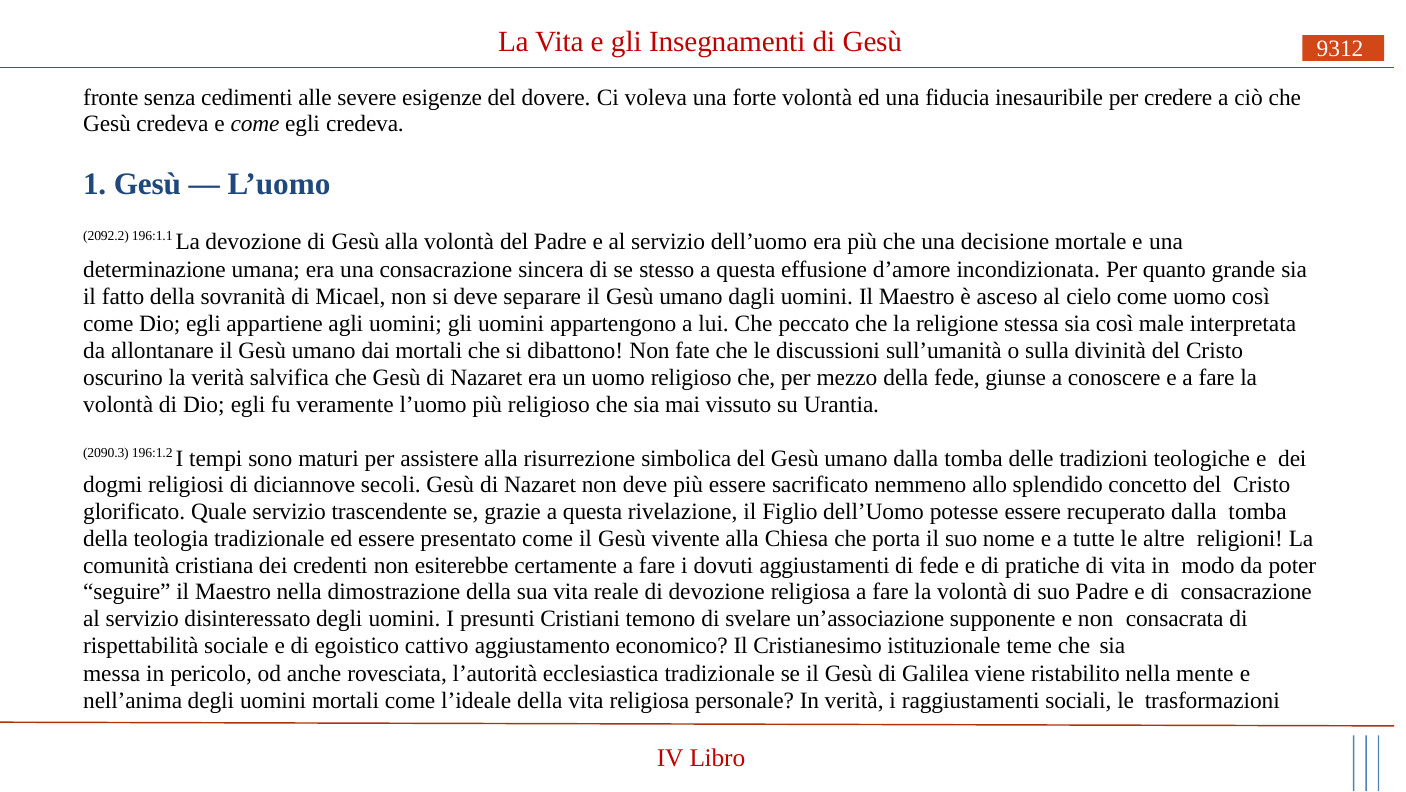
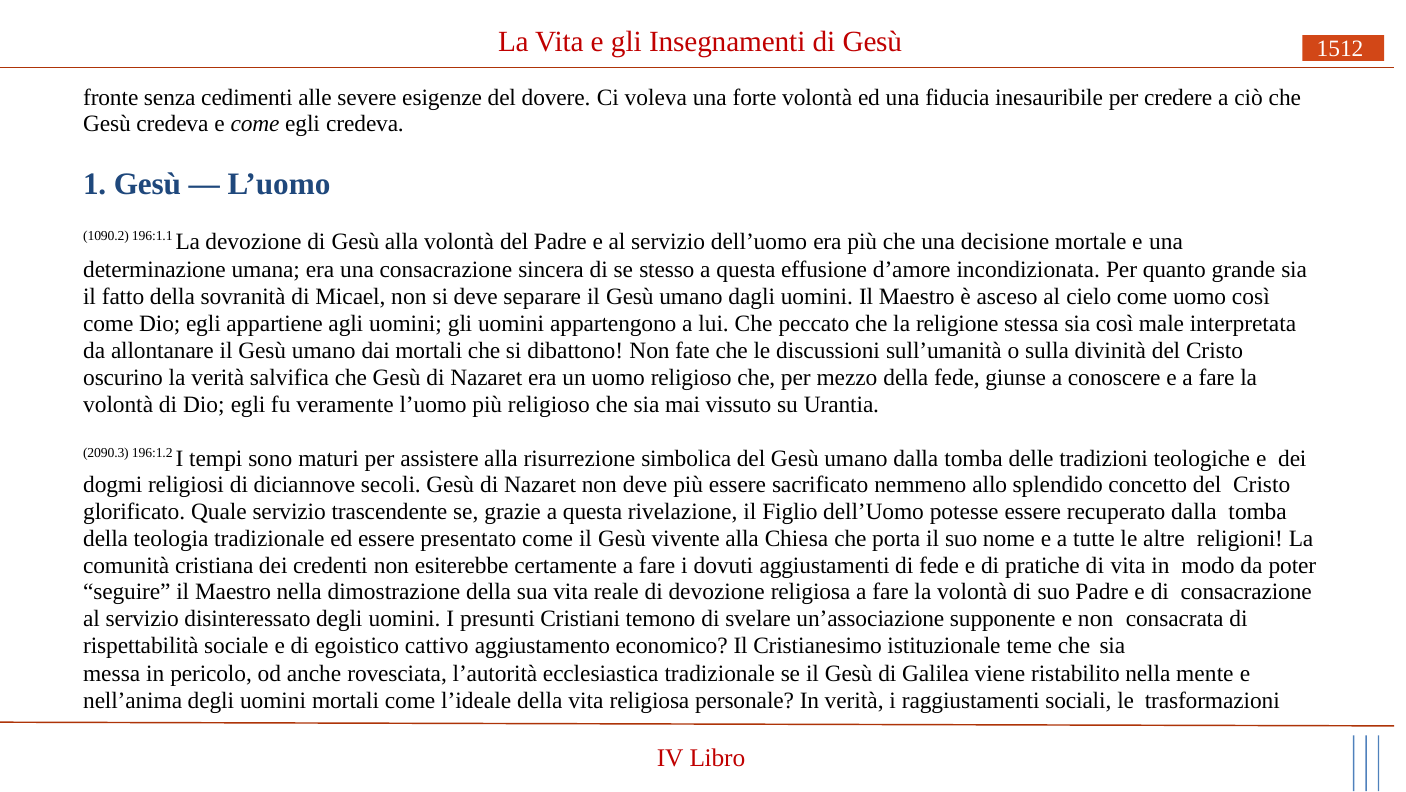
9312: 9312 -> 1512
2092.2: 2092.2 -> 1090.2
